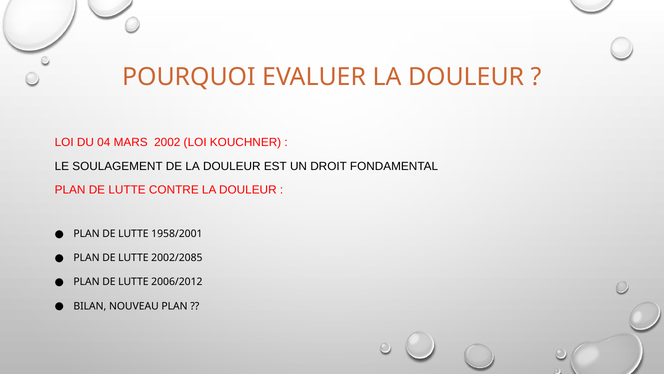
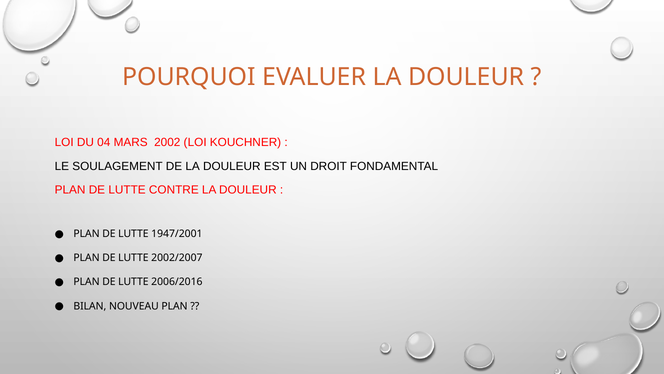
1958/2001: 1958/2001 -> 1947/2001
2002/2085: 2002/2085 -> 2002/2007
2006/2012: 2006/2012 -> 2006/2016
